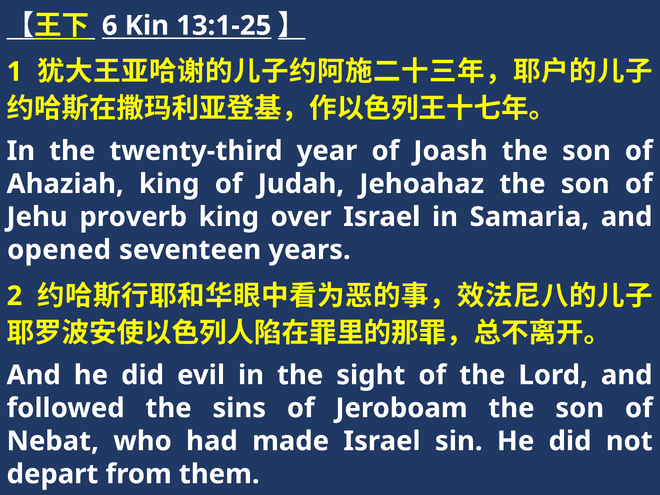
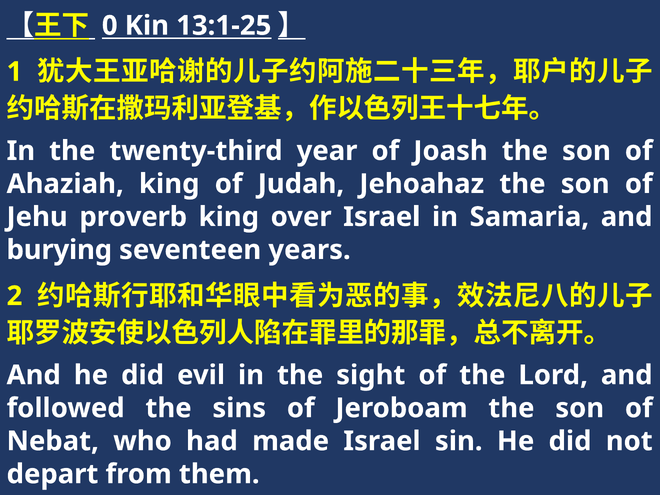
6: 6 -> 0
opened: opened -> burying
